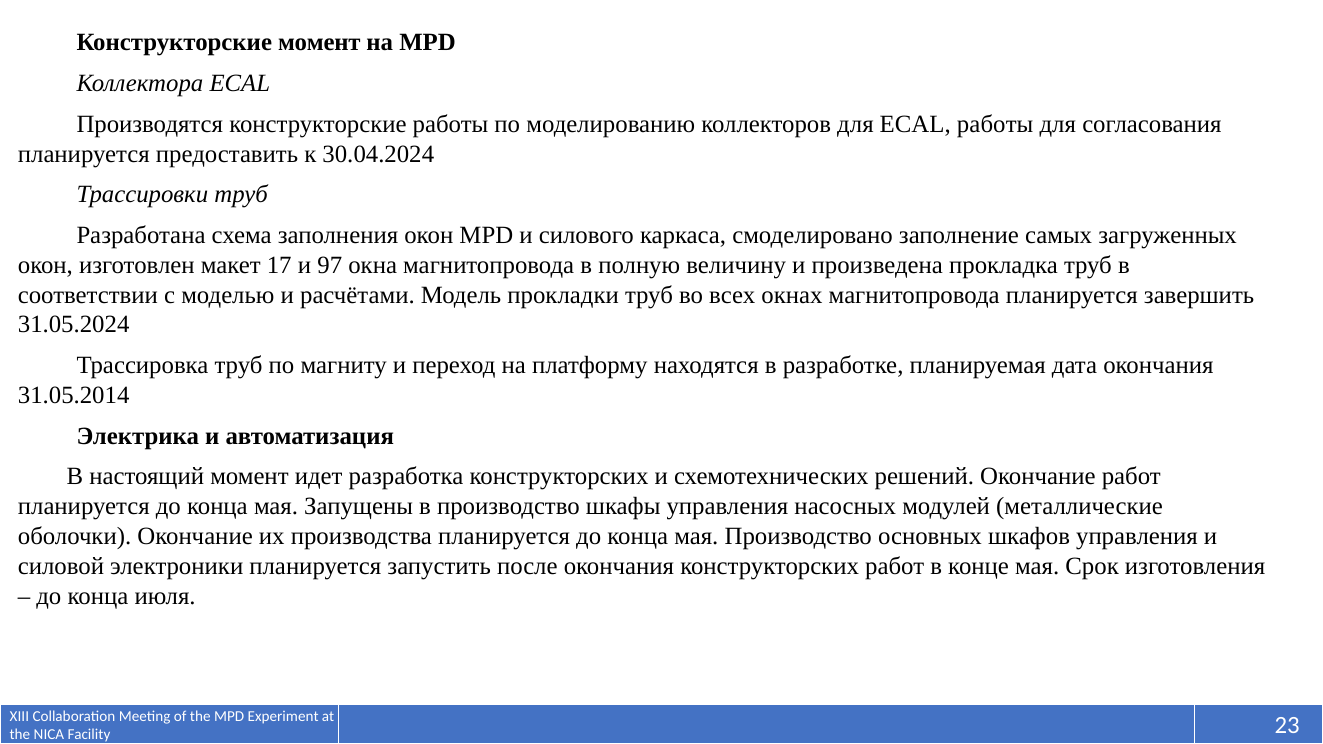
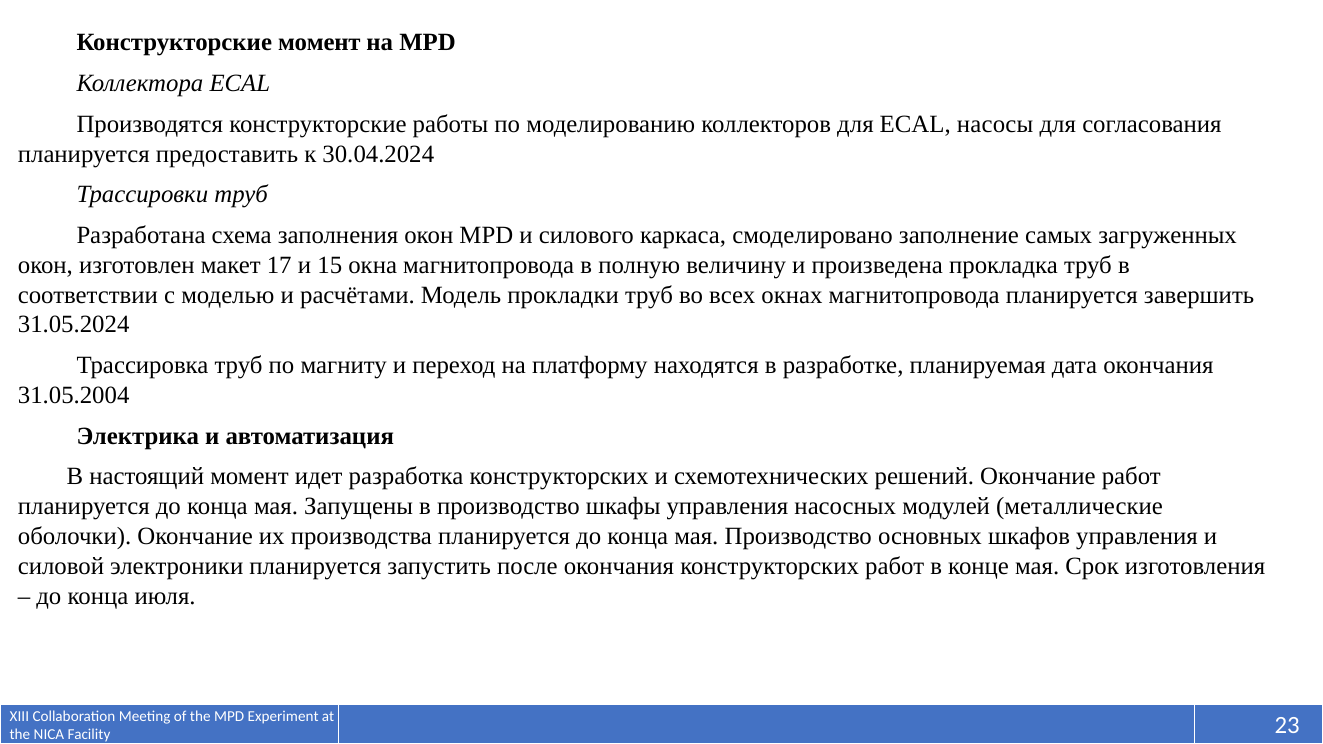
ECAL работы: работы -> насосы
97: 97 -> 15
31.05.2014: 31.05.2014 -> 31.05.2004
